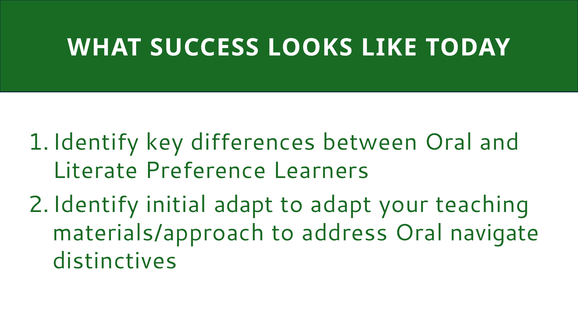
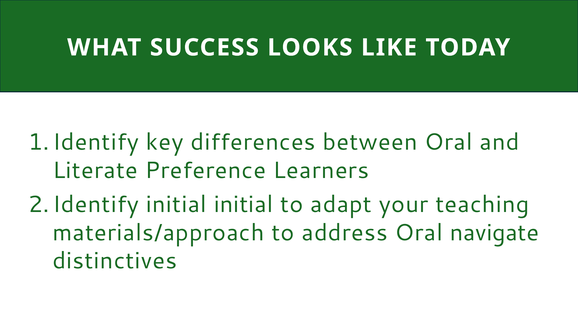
initial adapt: adapt -> initial
